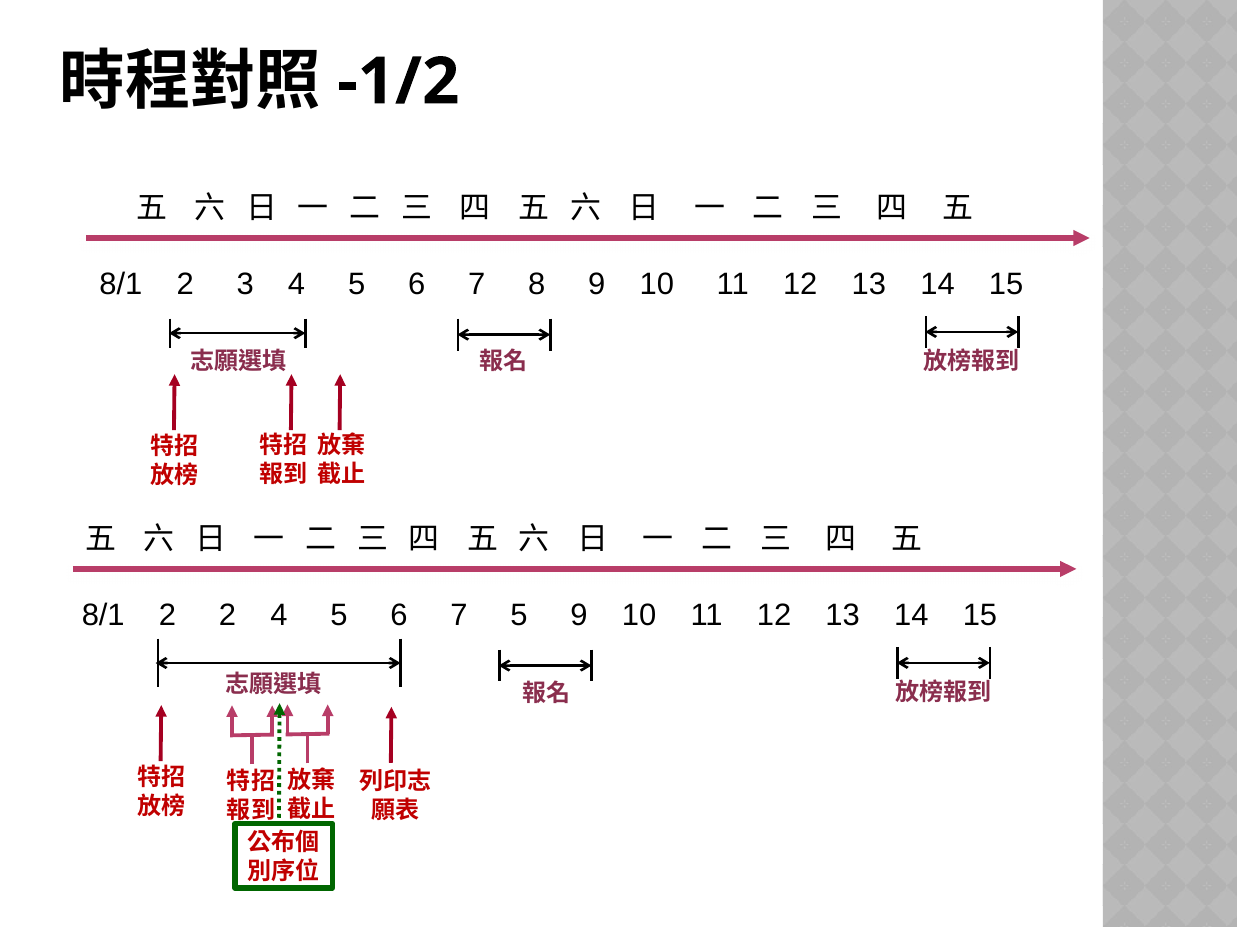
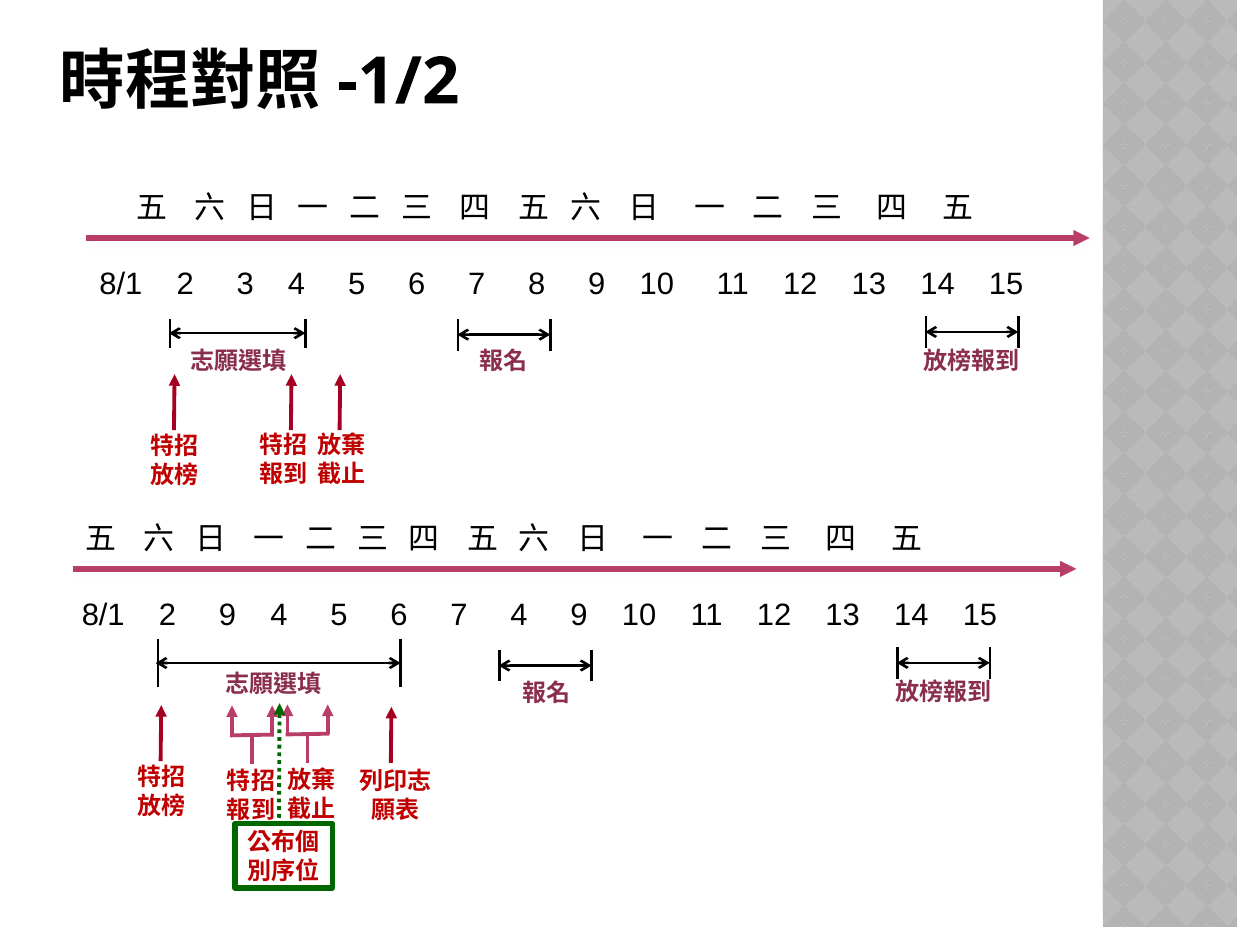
2 2: 2 -> 9
7 5: 5 -> 4
